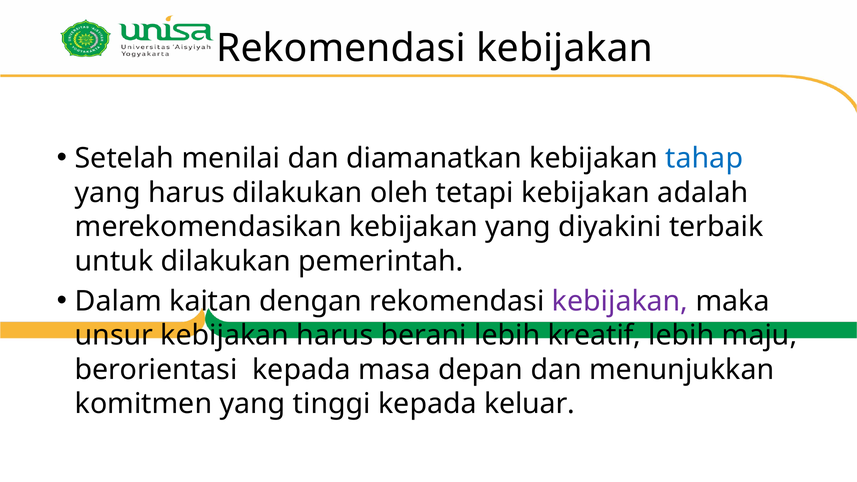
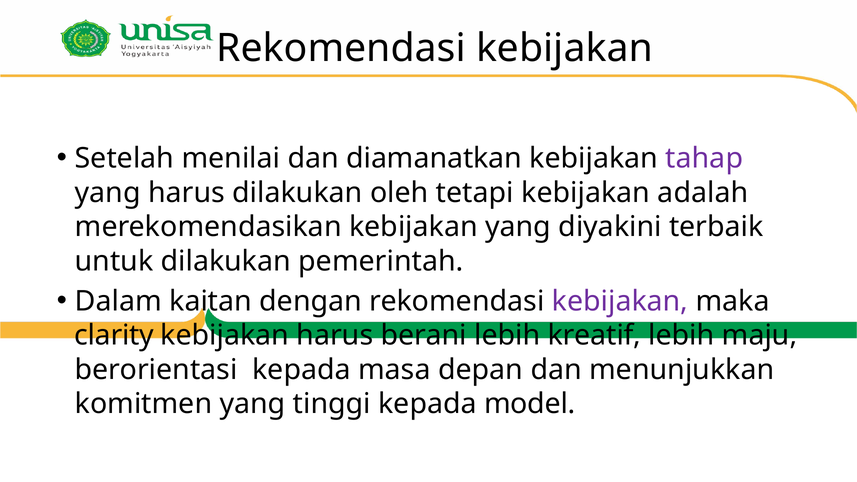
tahap colour: blue -> purple
unsur: unsur -> clarity
keluar: keluar -> model
